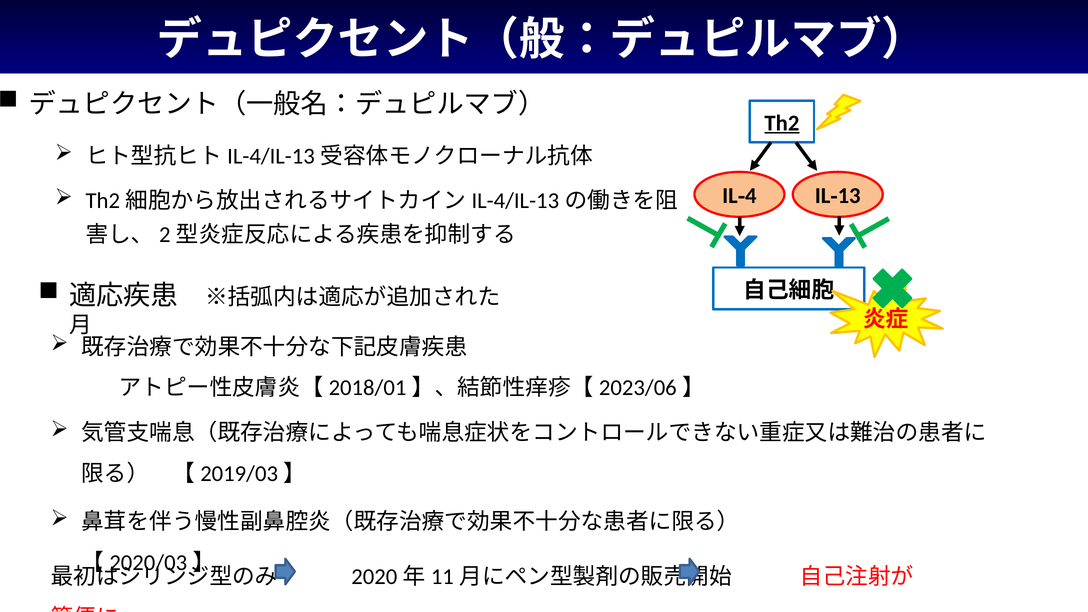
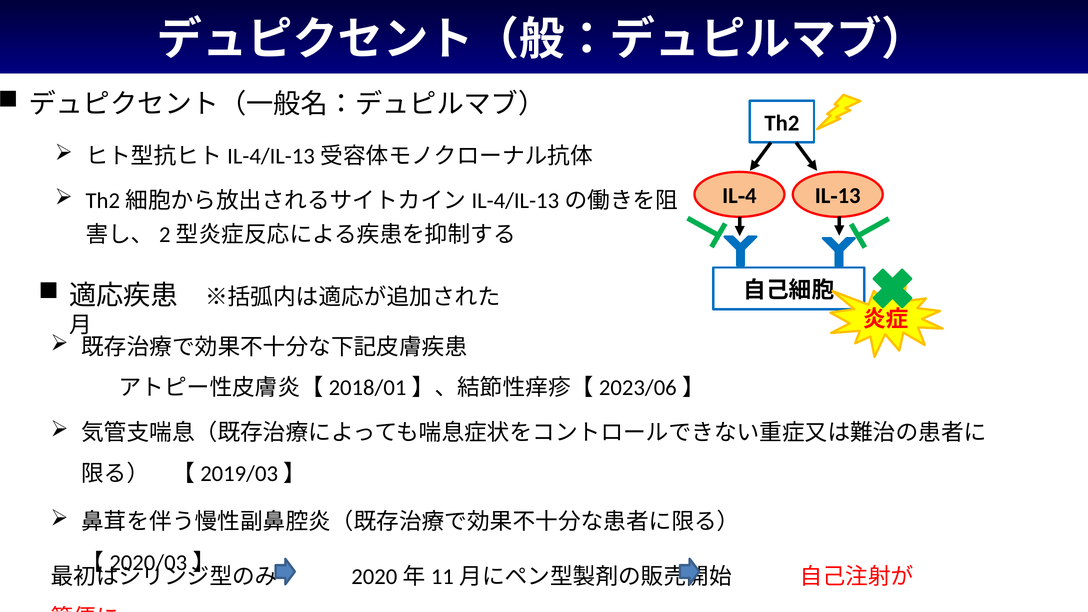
Th2 underline: present -> none
